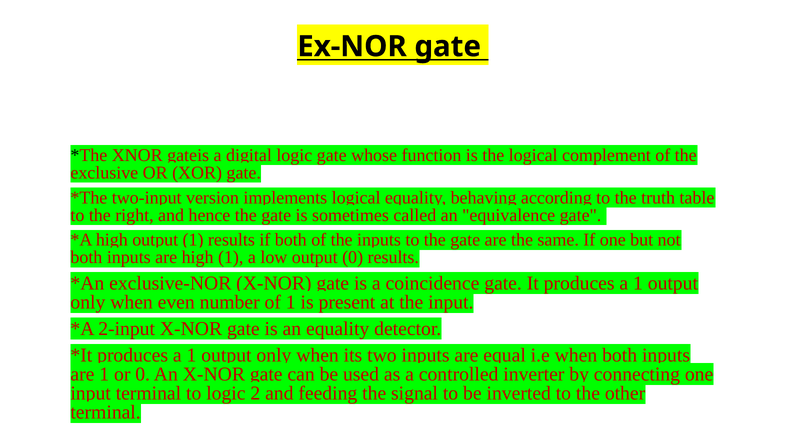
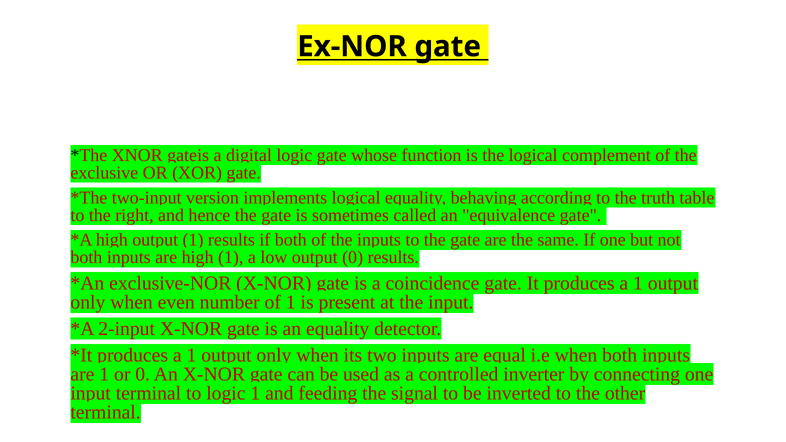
logic 2: 2 -> 1
